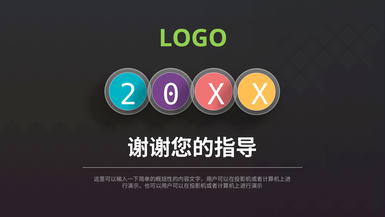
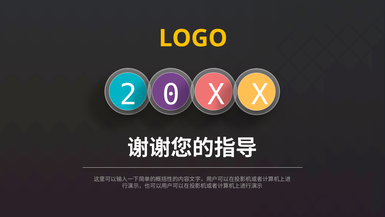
LOGO colour: light green -> yellow
